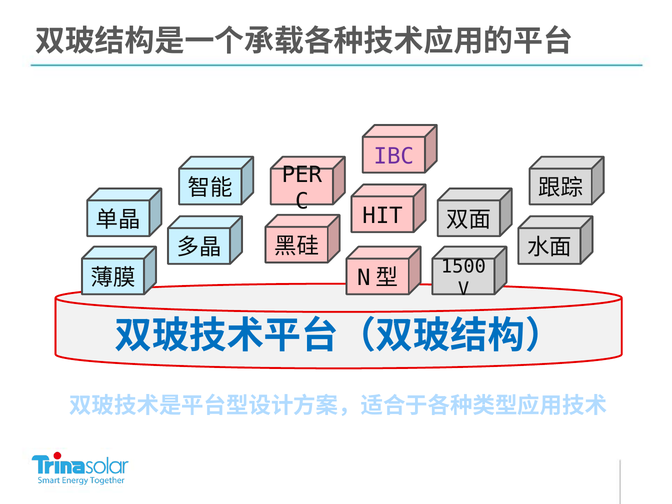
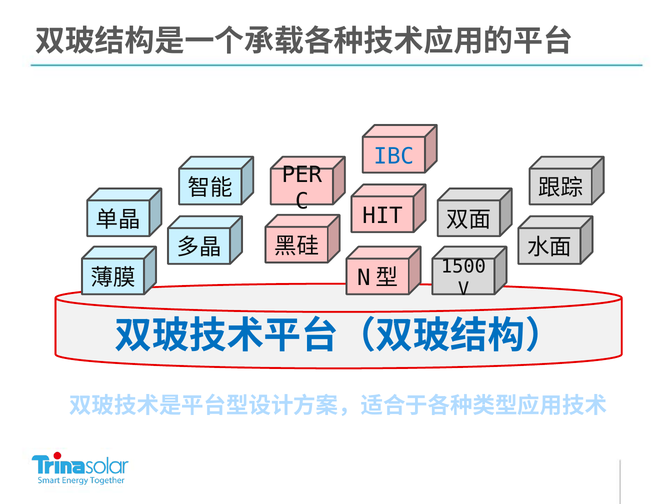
IBC colour: purple -> blue
